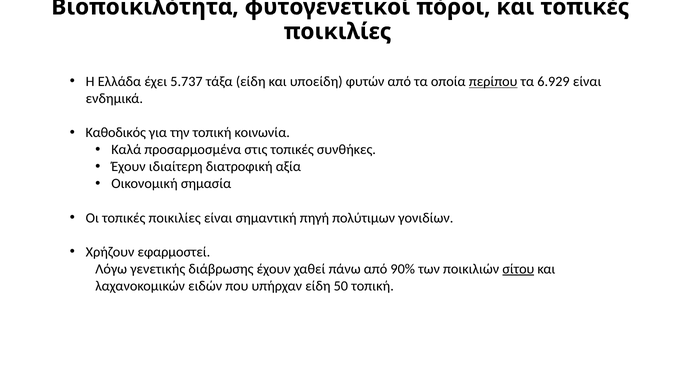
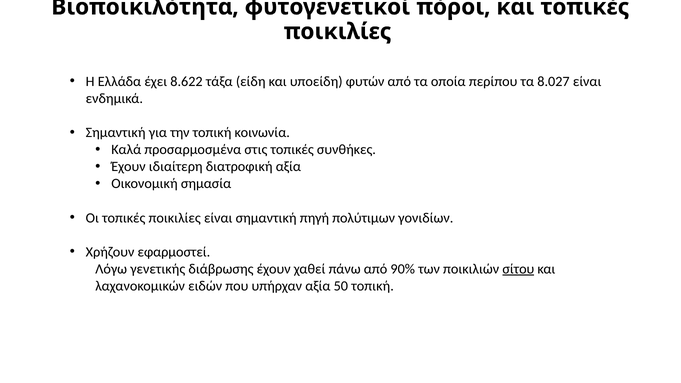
5.737: 5.737 -> 8.622
περίπου underline: present -> none
6.929: 6.929 -> 8.027
Καθοδικός at (116, 133): Καθοδικός -> Σημαντική
υπήρχαν είδη: είδη -> αξία
